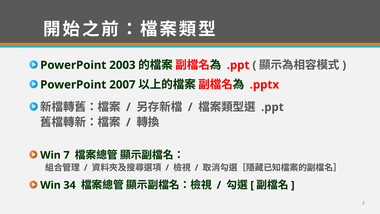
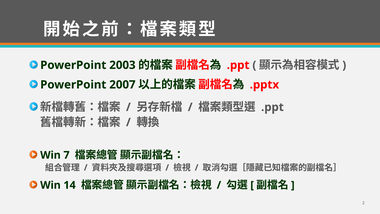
34: 34 -> 14
